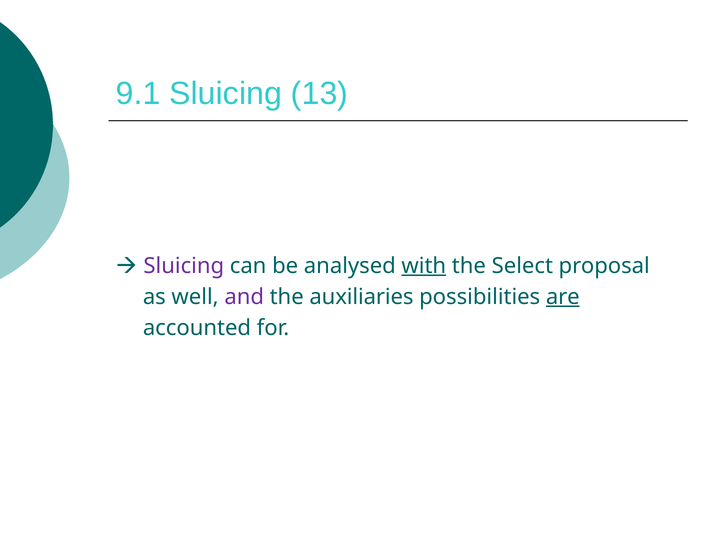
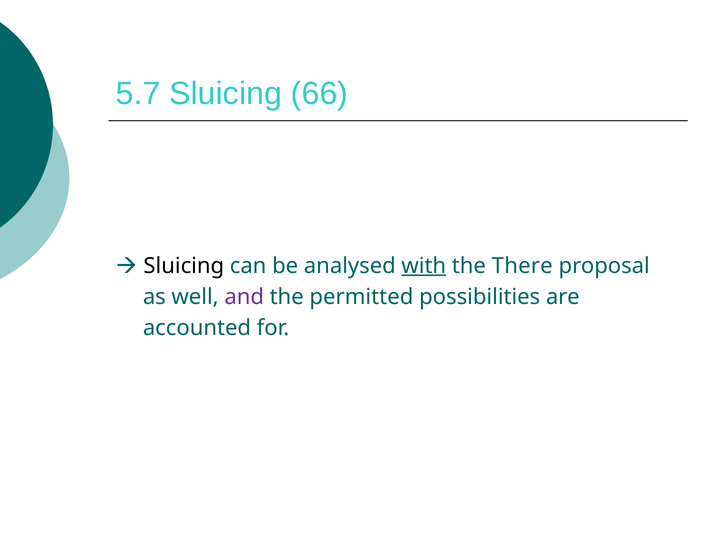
9.1: 9.1 -> 5.7
13: 13 -> 66
Sluicing at (184, 266) colour: purple -> black
Select: Select -> There
auxiliaries: auxiliaries -> permitted
are underline: present -> none
